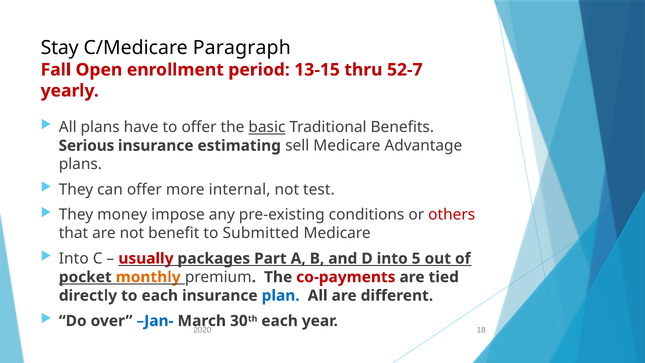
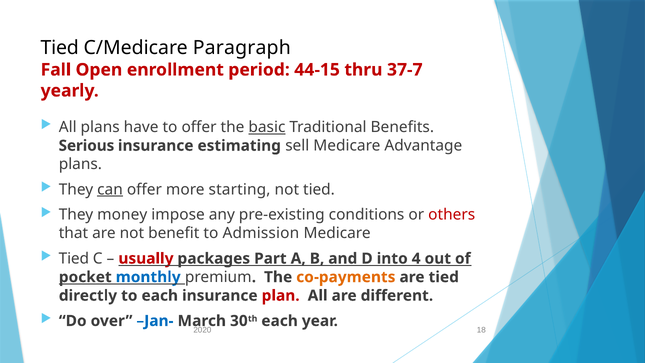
Stay at (60, 48): Stay -> Tied
13-15: 13-15 -> 44-15
52-7: 52-7 -> 37-7
can underline: none -> present
internal: internal -> starting
not test: test -> tied
Submitted: Submitted -> Admission
Into at (74, 258): Into -> Tied
5: 5 -> 4
monthly colour: orange -> blue
co-payments colour: red -> orange
plan colour: blue -> red
